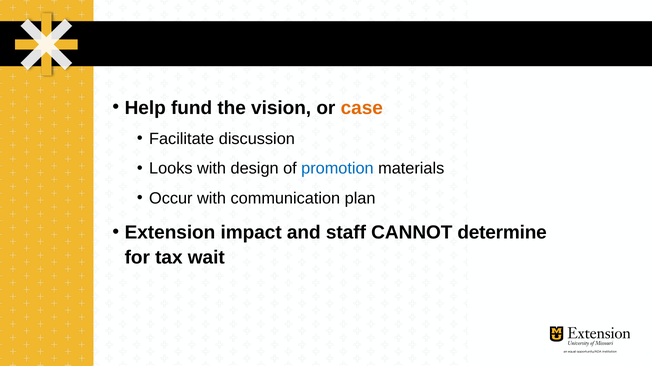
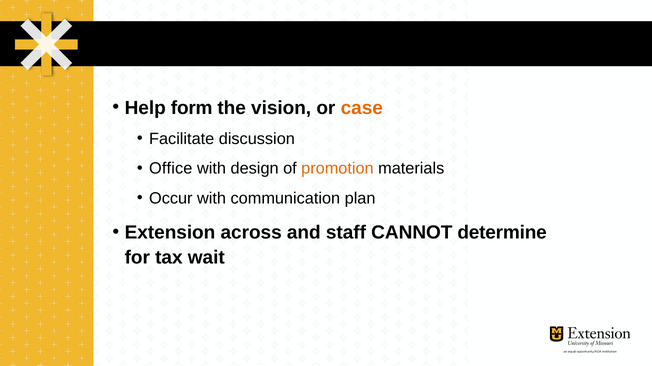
fund: fund -> form
Looks: Looks -> Office
promotion colour: blue -> orange
impact: impact -> across
